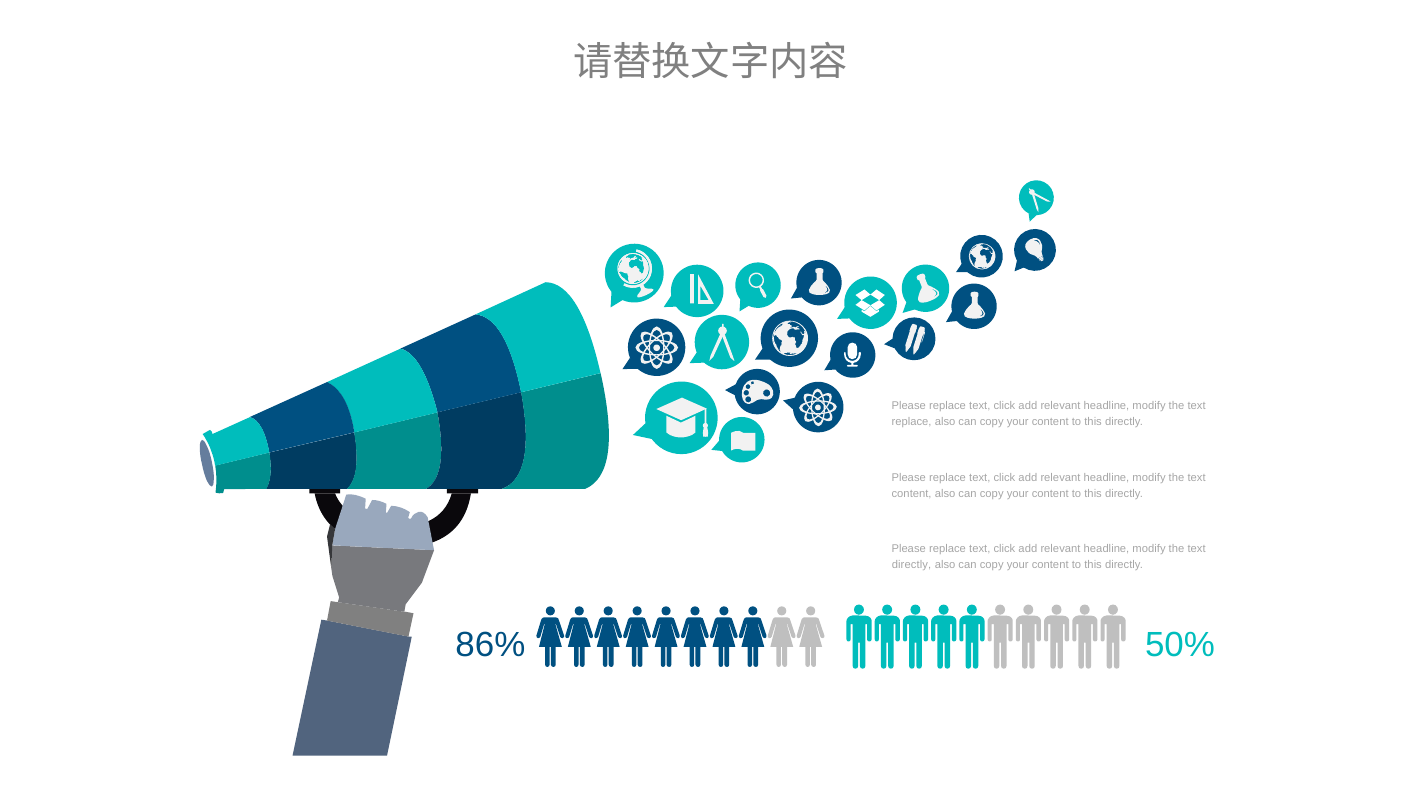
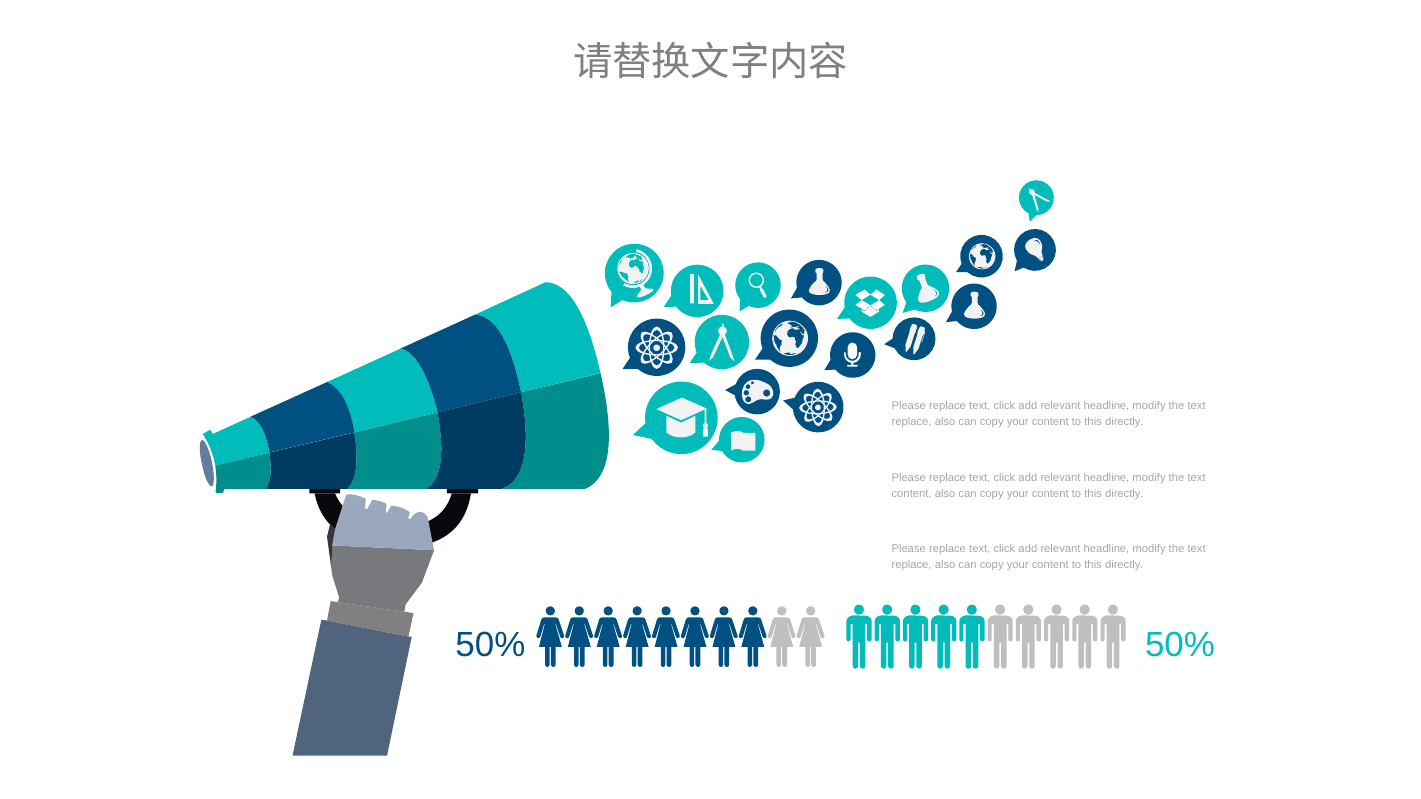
directly at (912, 565): directly -> replace
86% at (490, 646): 86% -> 50%
